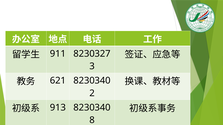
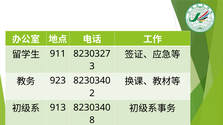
621: 621 -> 923
